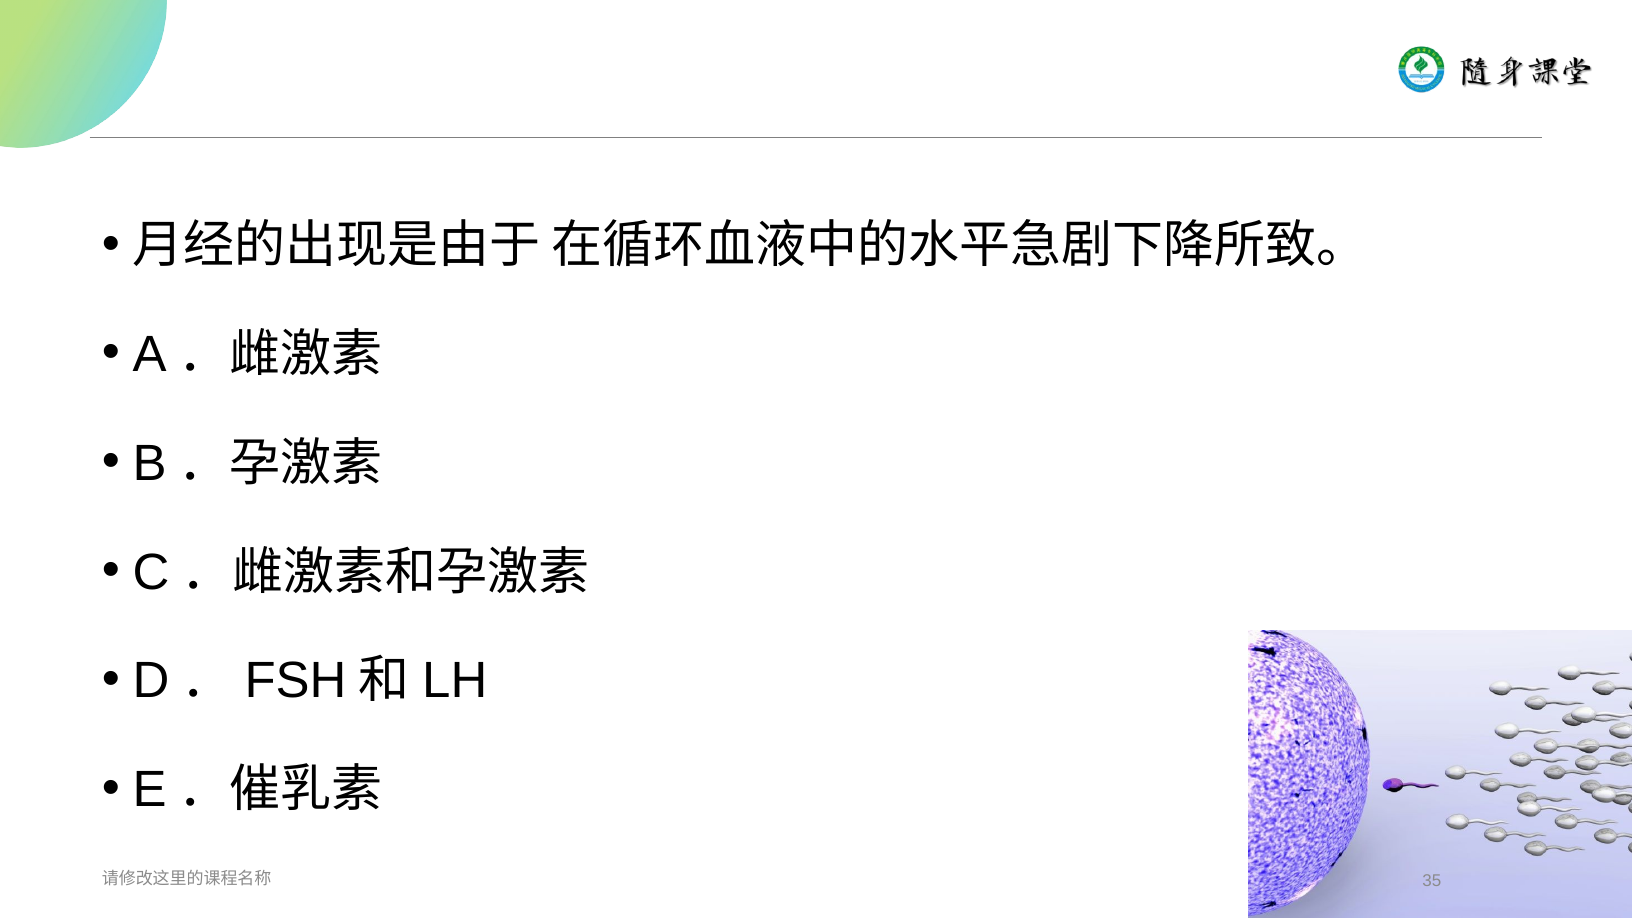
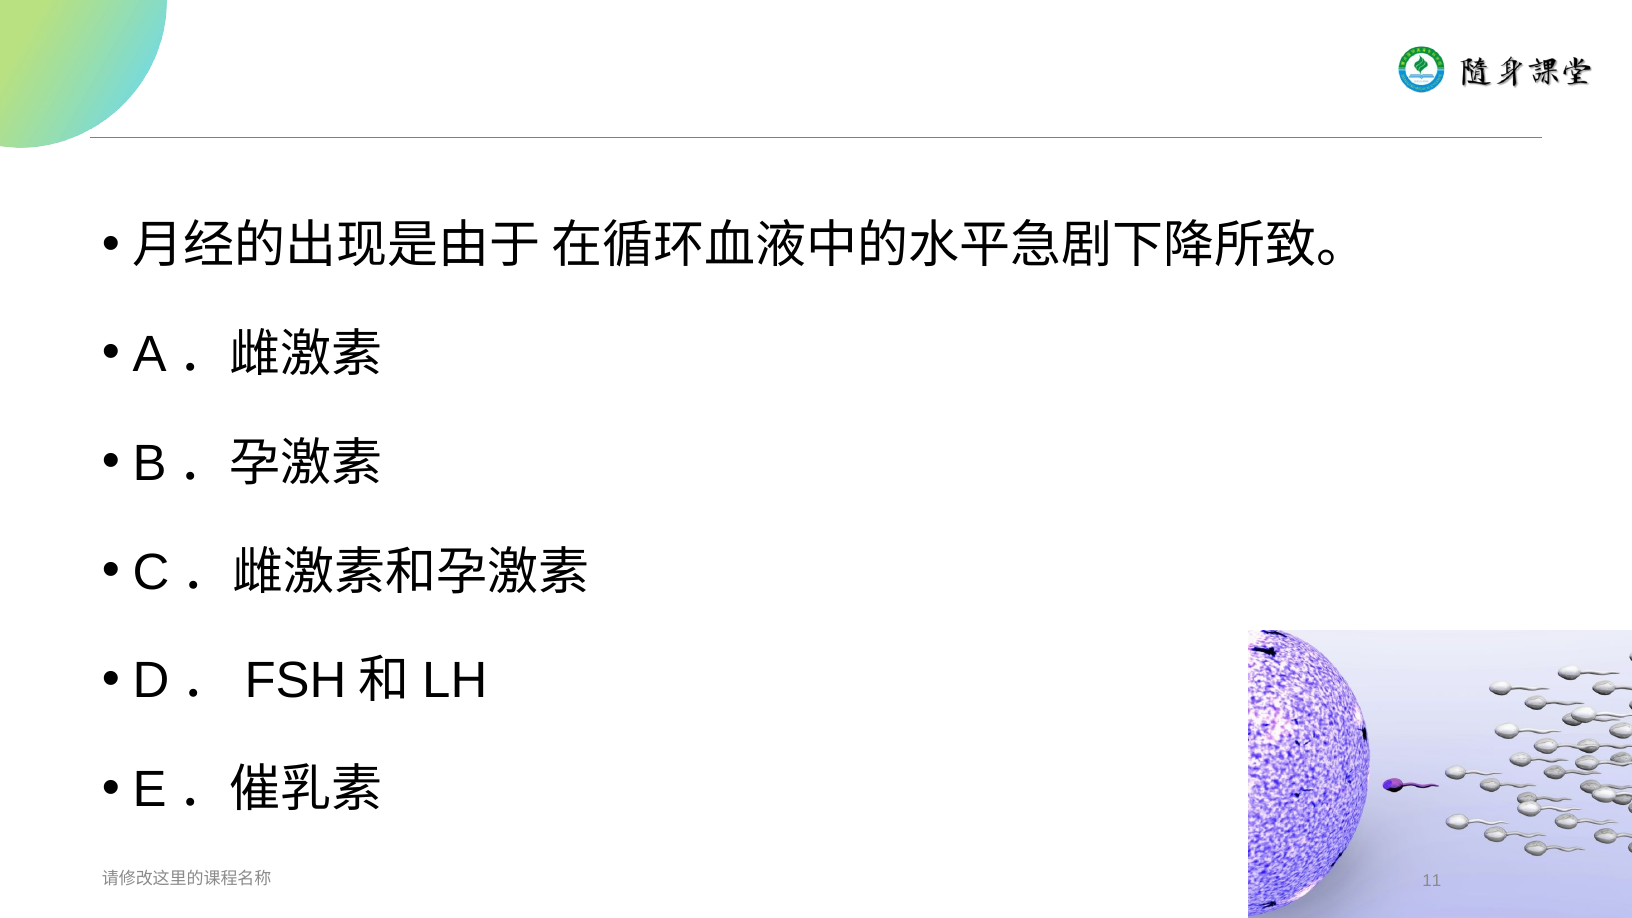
35: 35 -> 11
